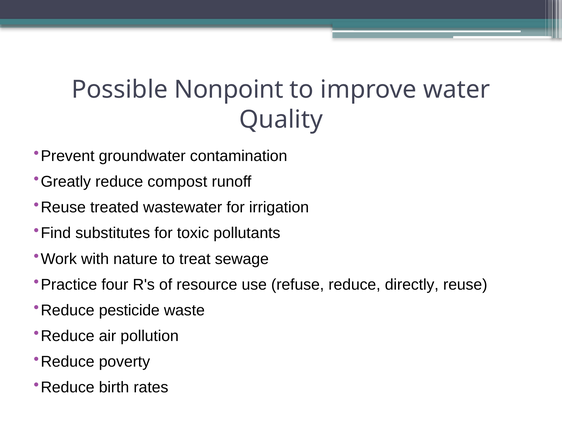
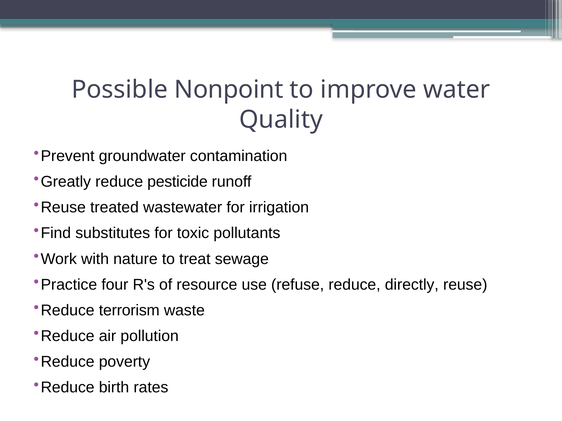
compost: compost -> pesticide
pesticide: pesticide -> terrorism
